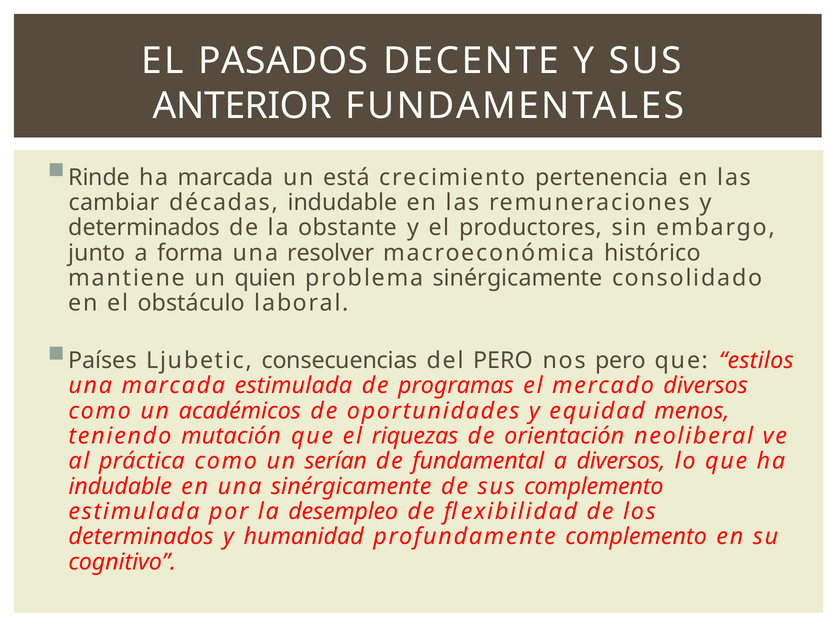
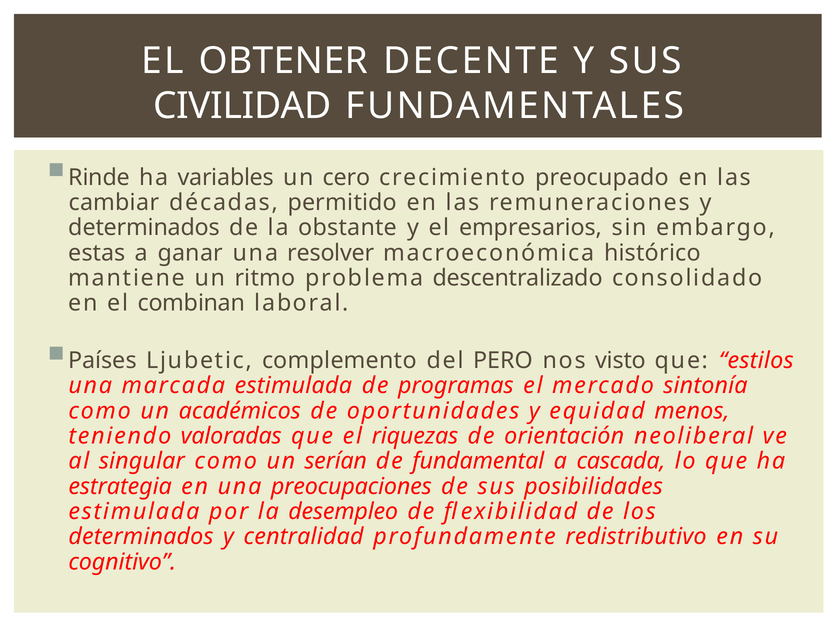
PASADOS: PASADOS -> OBTENER
ANTERIOR: ANTERIOR -> CIVILIDAD
ha marcada: marcada -> variables
está: está -> cero
pertenencia: pertenencia -> preocupado
décadas indudable: indudable -> permitido
productores: productores -> empresarios
junto: junto -> estas
forma: forma -> ganar
quien: quien -> ritmo
problema sinérgicamente: sinérgicamente -> descentralizado
obstáculo: obstáculo -> combinan
consecuencias: consecuencias -> complemento
nos pero: pero -> visto
mercado diversos: diversos -> sintonía
mutación: mutación -> valoradas
práctica: práctica -> singular
a diversos: diversos -> cascada
indudable at (120, 486): indudable -> estrategia
una sinérgicamente: sinérgicamente -> preocupaciones
sus complemento: complemento -> posibilidades
humanidad: humanidad -> centralidad
profundamente complemento: complemento -> redistributivo
